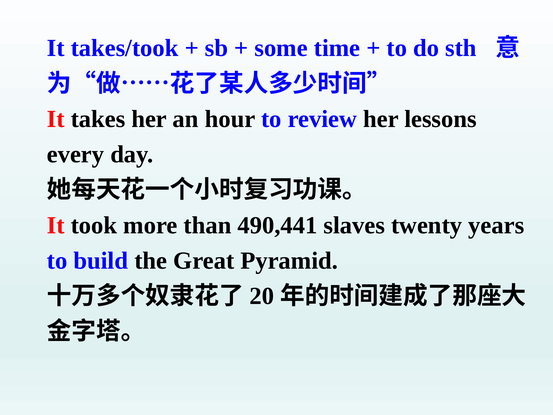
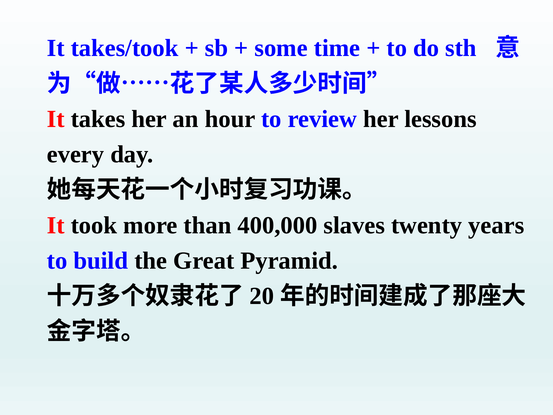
490,441: 490,441 -> 400,000
